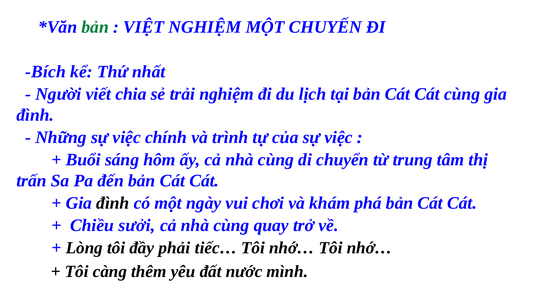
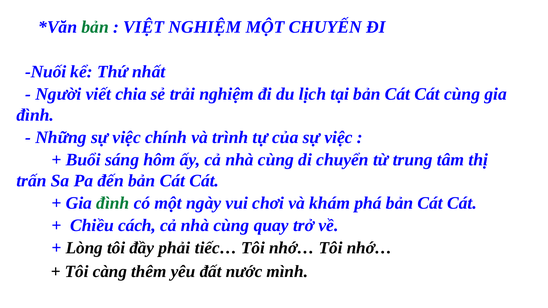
Bích: Bích -> Nuối
đình at (113, 203) colour: black -> green
sưởi: sưởi -> cách
